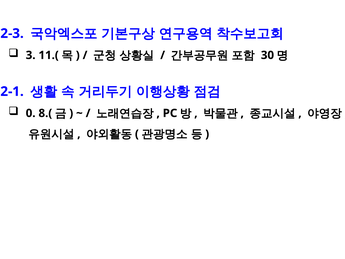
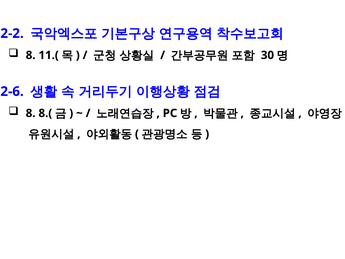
2-3: 2-3 -> 2-2
3 at (31, 55): 3 -> 8
2-1: 2-1 -> 2-6
0 at (31, 113): 0 -> 8
